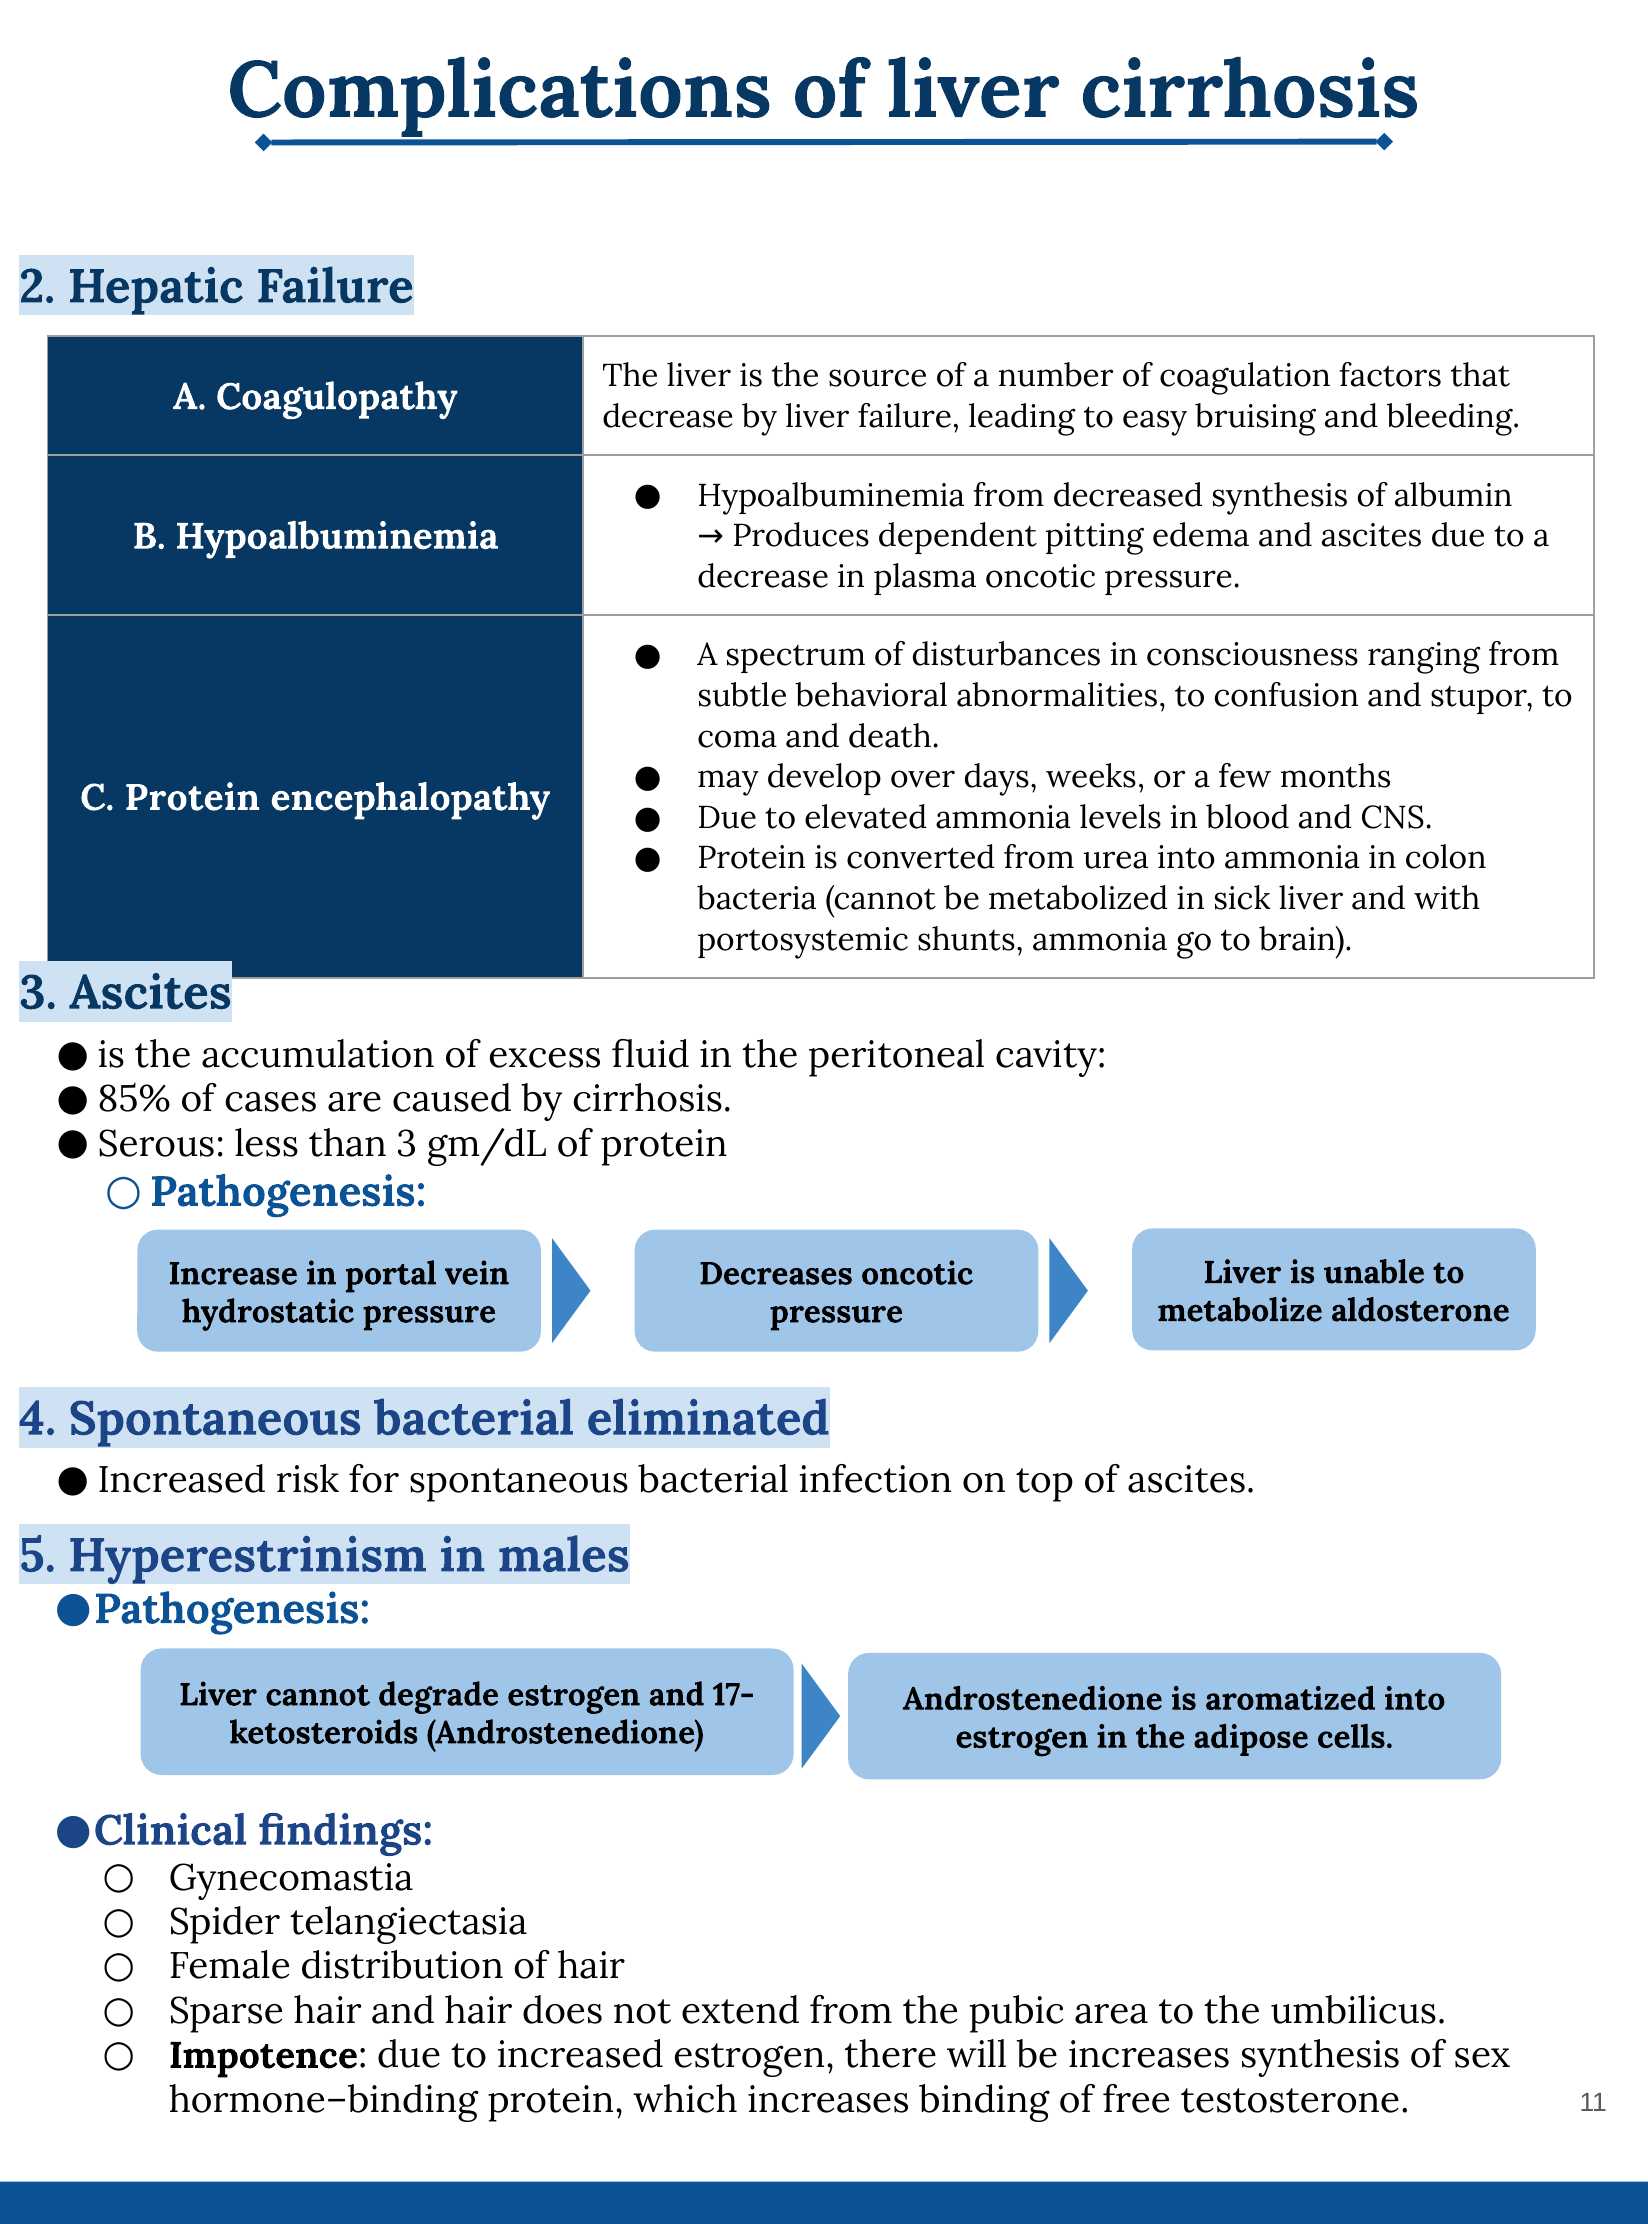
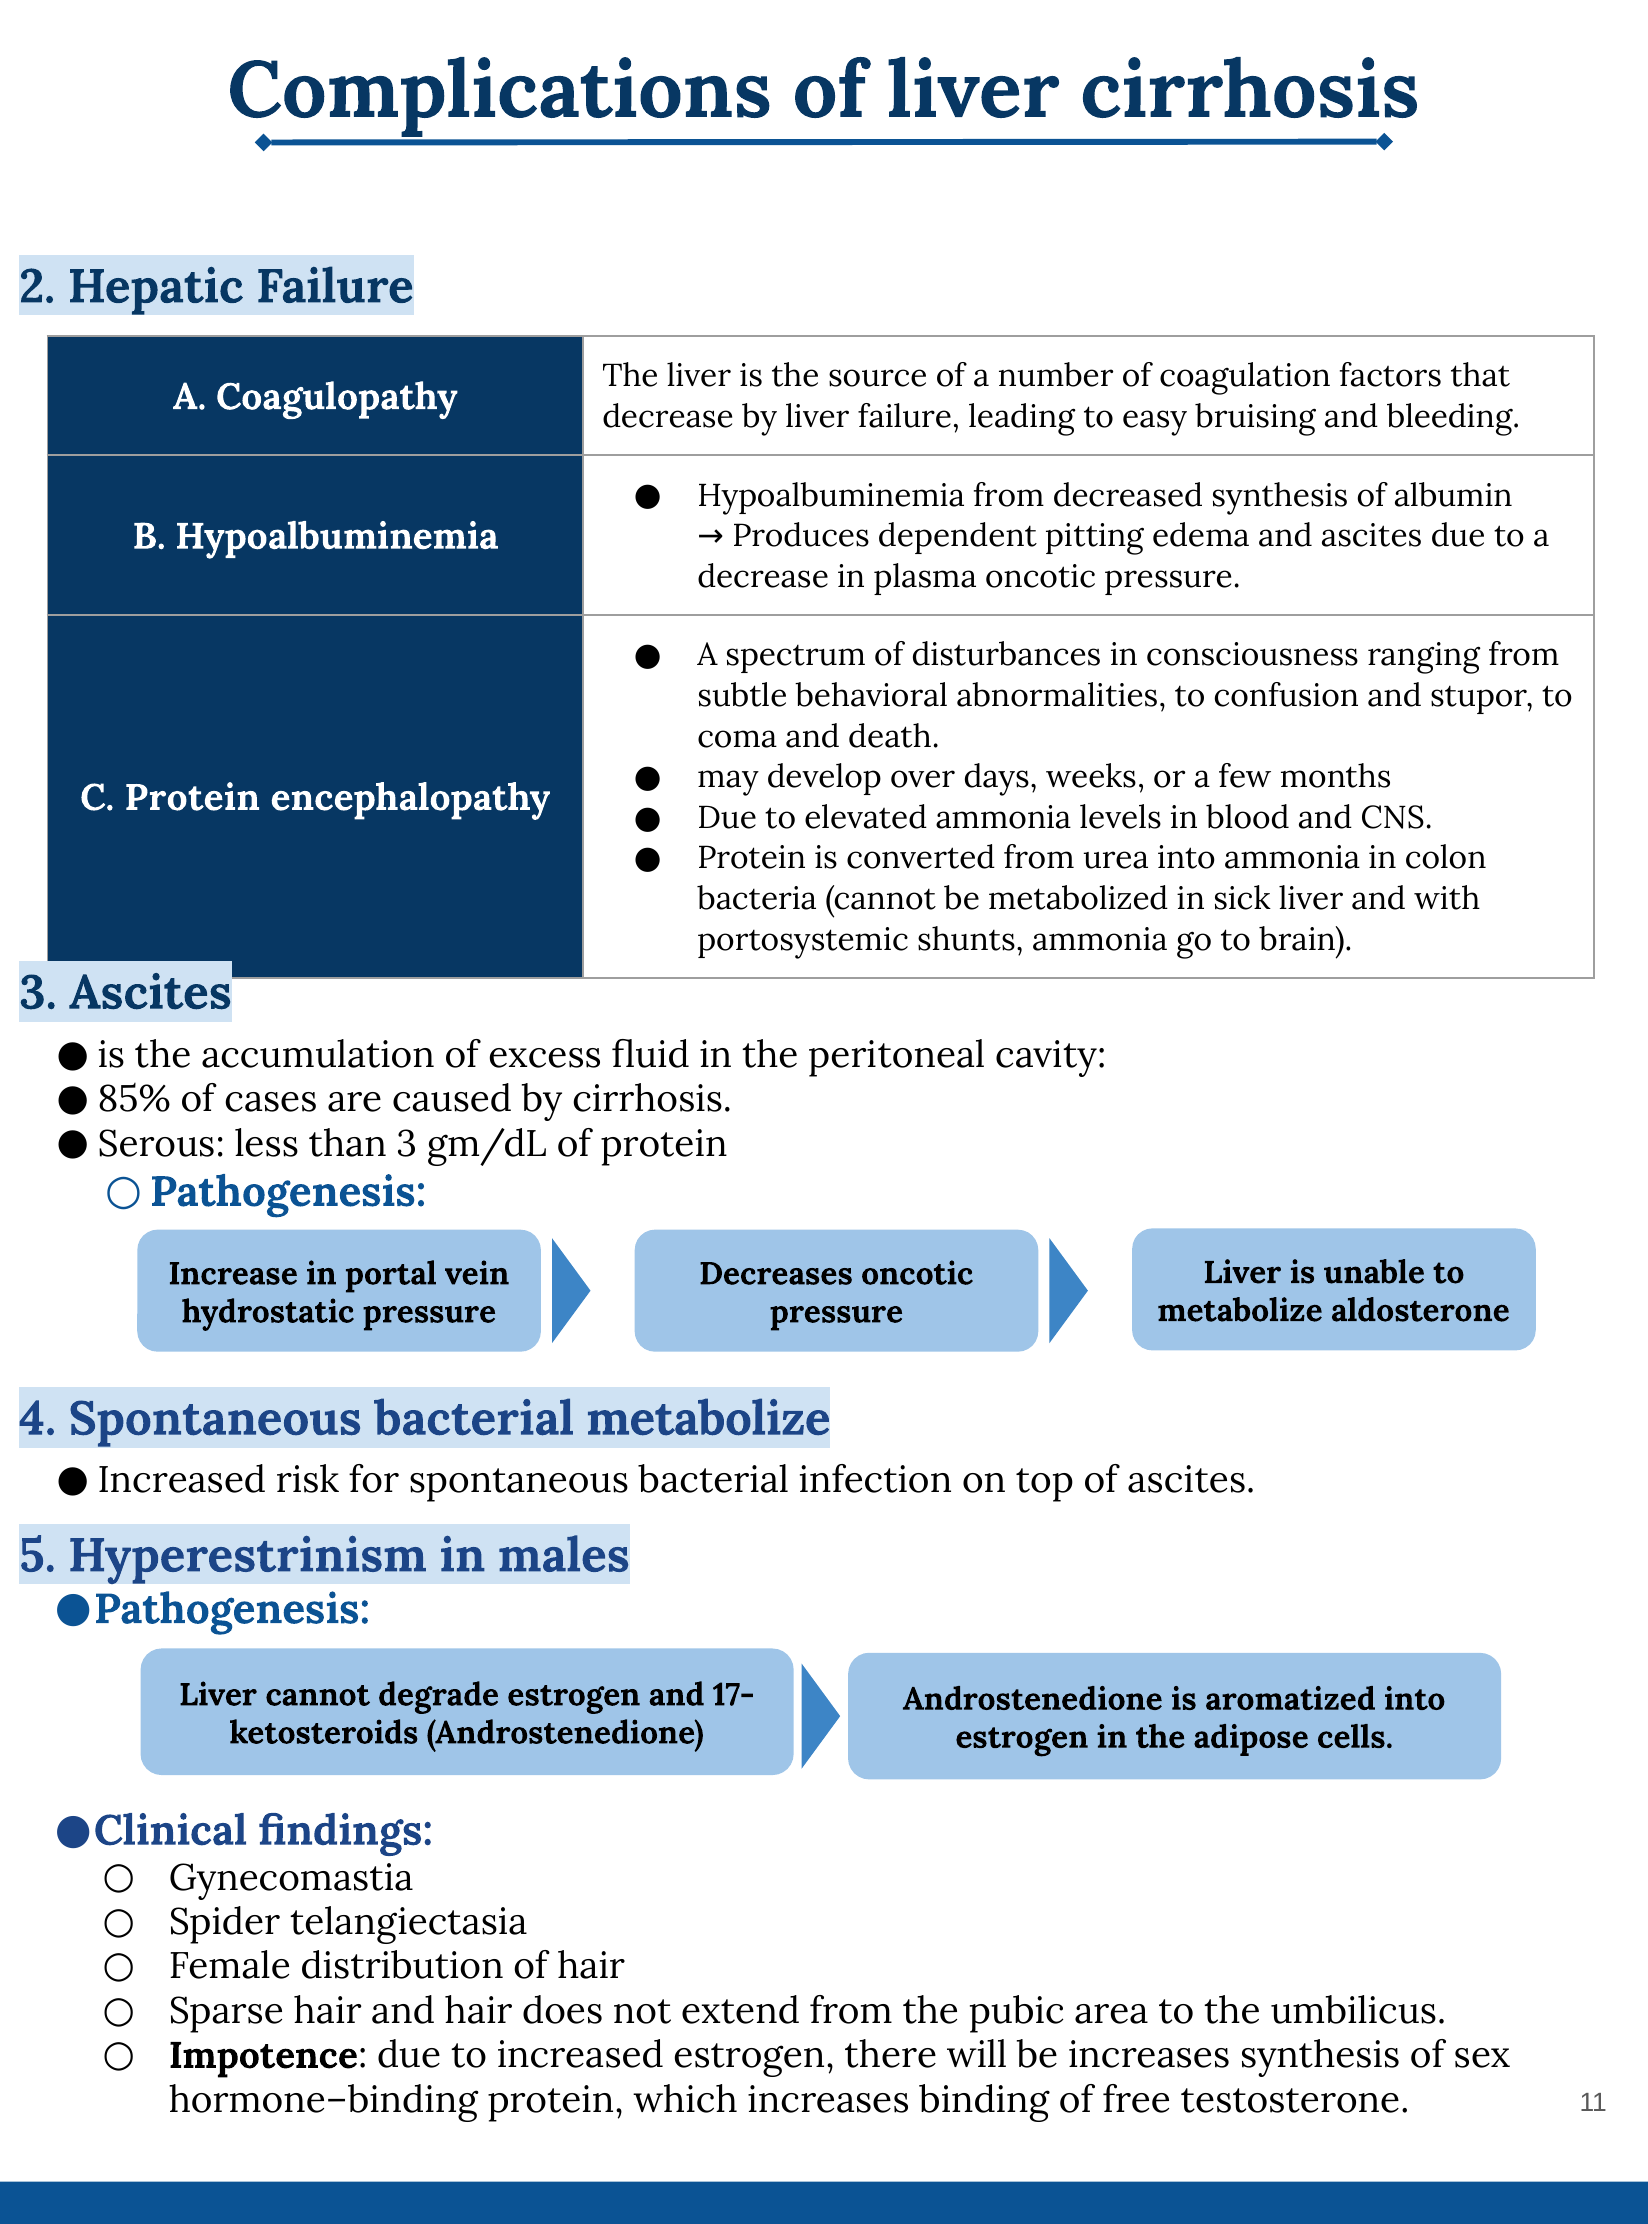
bacterial eliminated: eliminated -> metabolize
